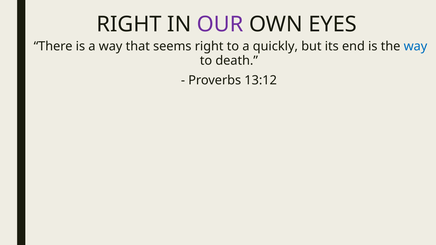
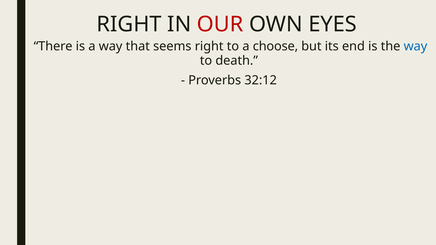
OUR colour: purple -> red
quickly: quickly -> choose
13:12: 13:12 -> 32:12
